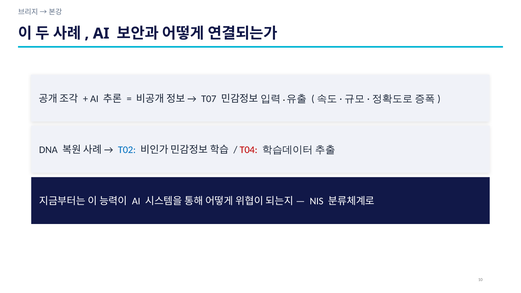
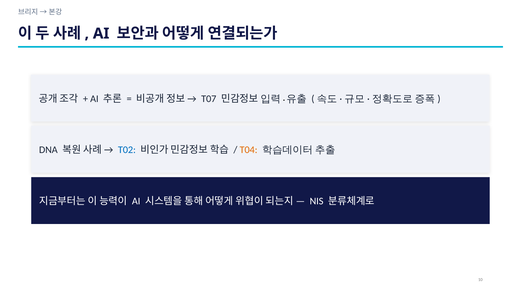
T04 colour: red -> orange
